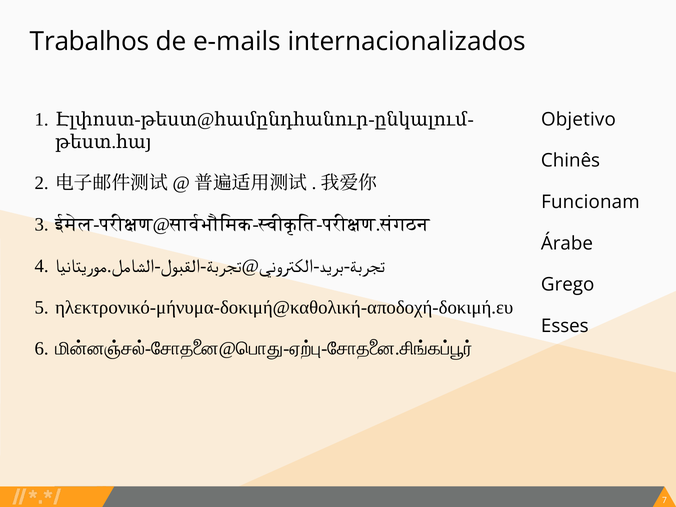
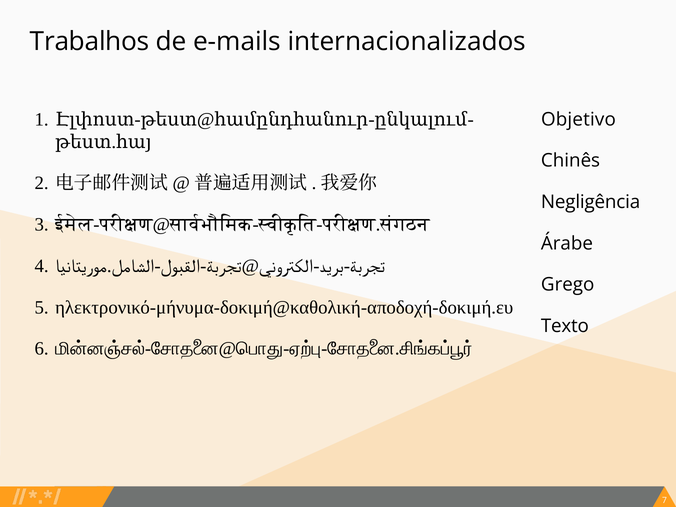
Funcionam: Funcionam -> Negligência
Esses: Esses -> Texto
